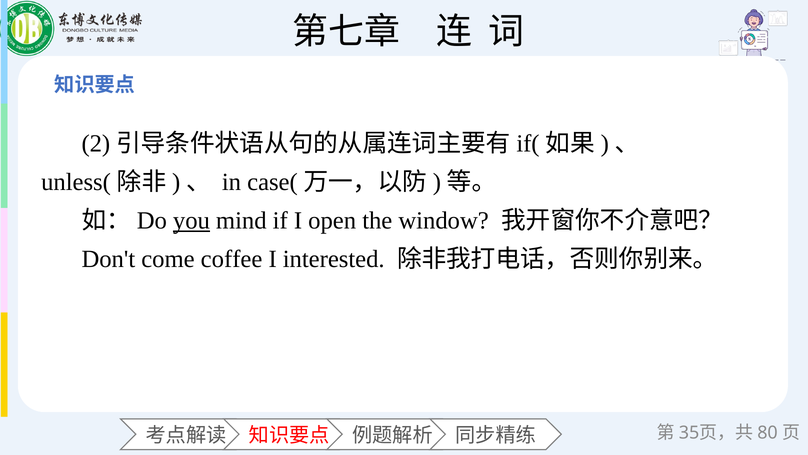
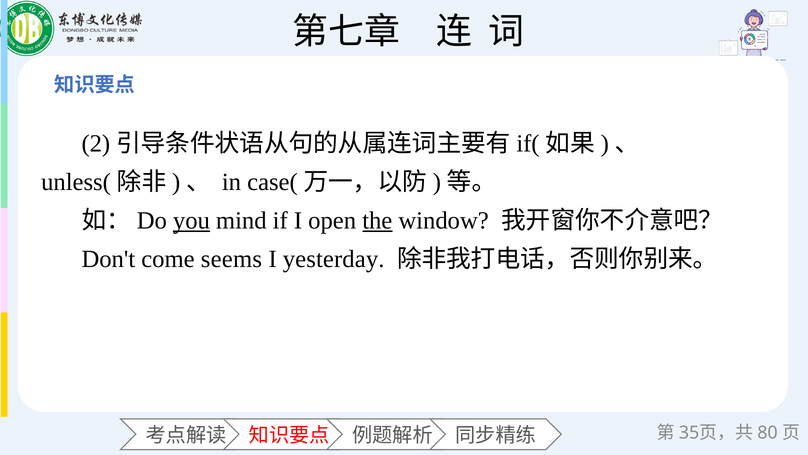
the underline: none -> present
coffee: coffee -> seems
interested: interested -> yesterday
